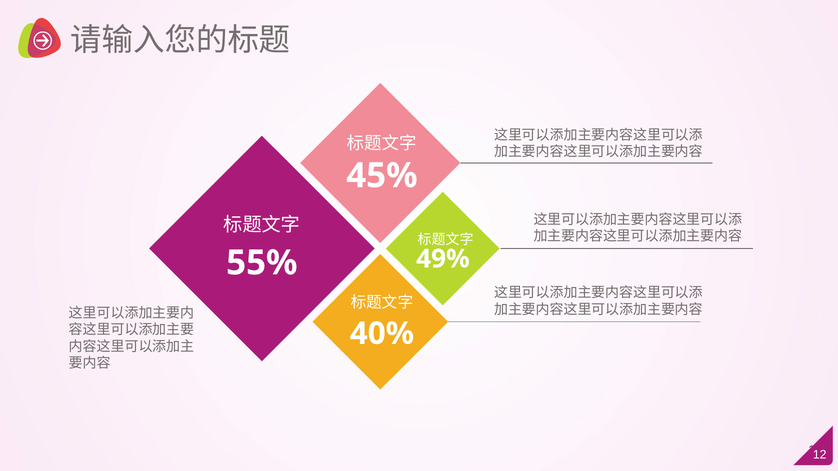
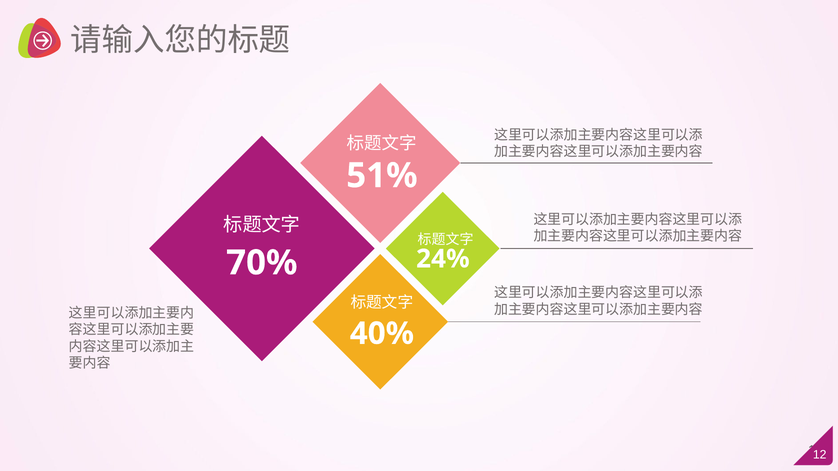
45%: 45% -> 51%
49%: 49% -> 24%
55%: 55% -> 70%
